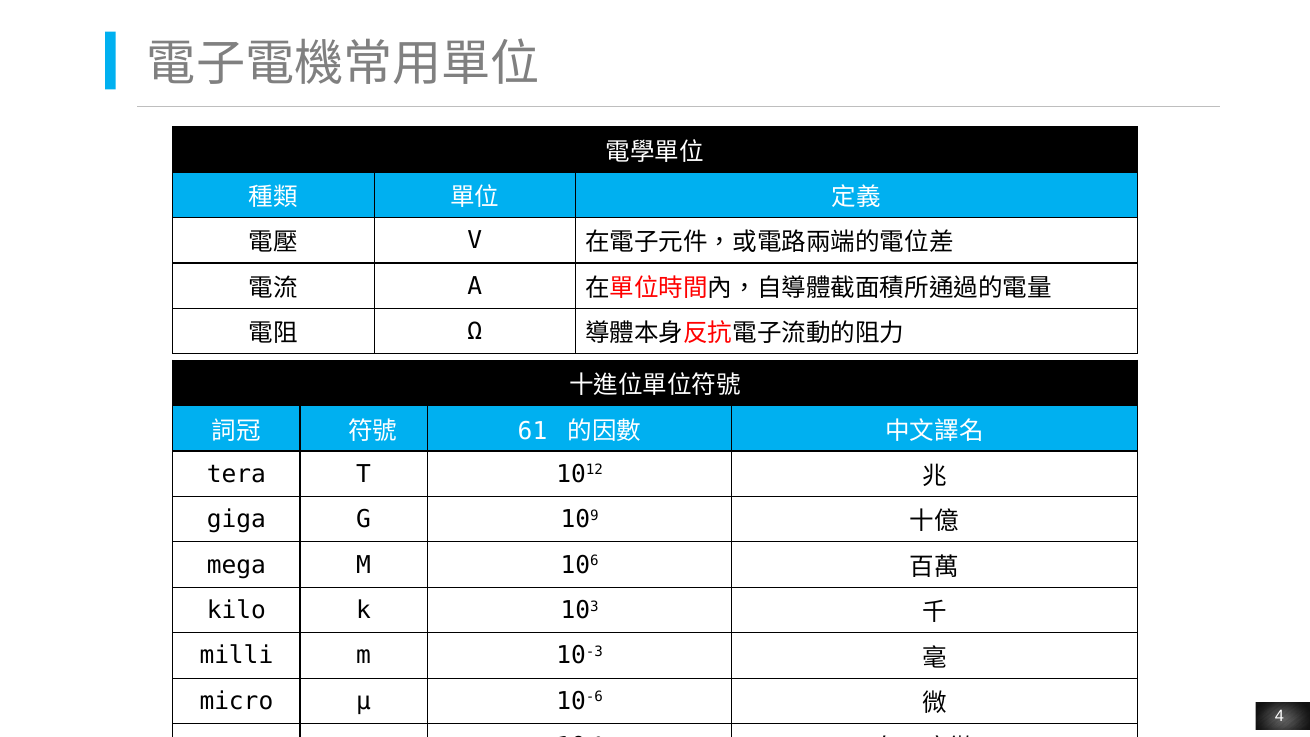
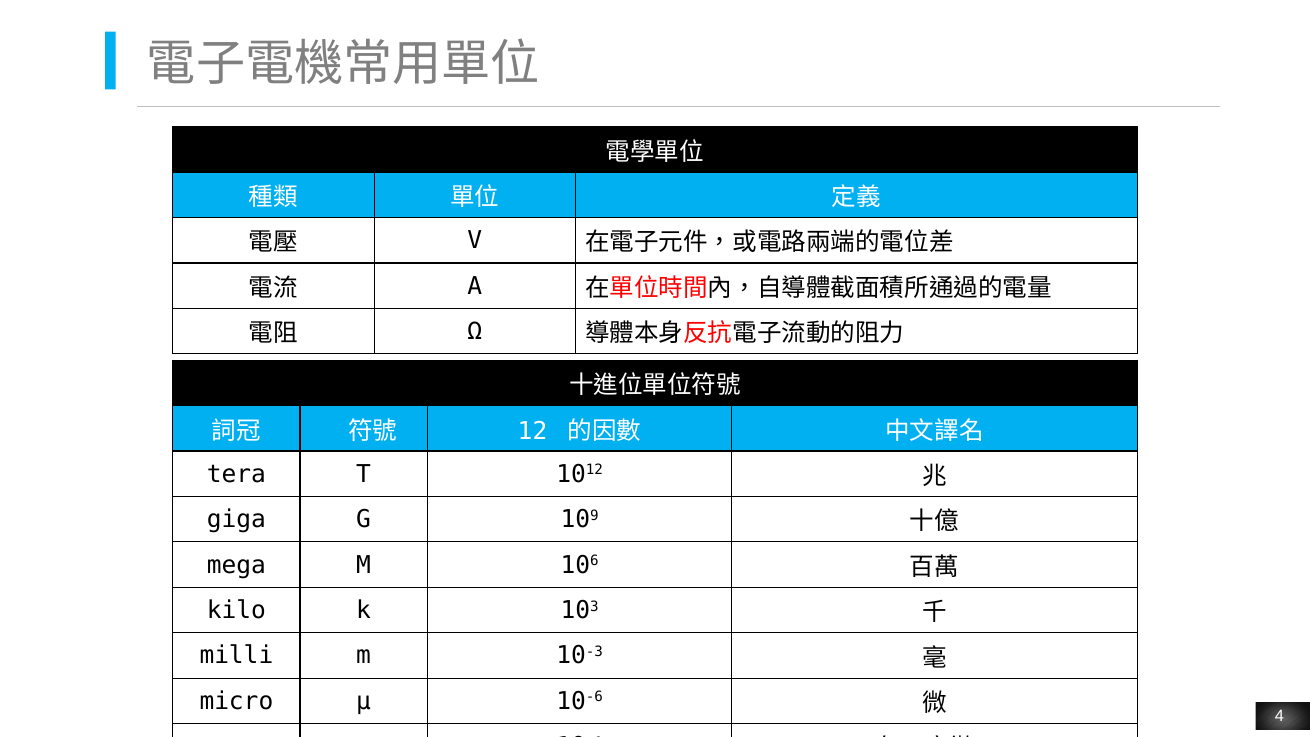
61: 61 -> 12
